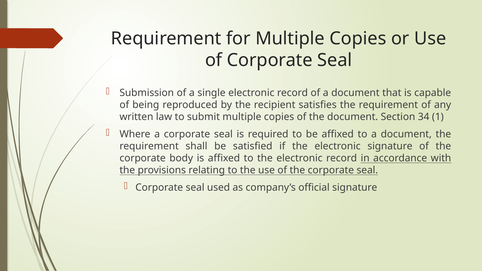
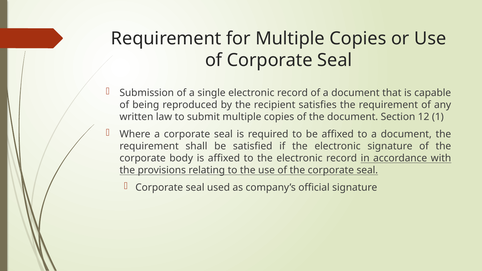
34: 34 -> 12
